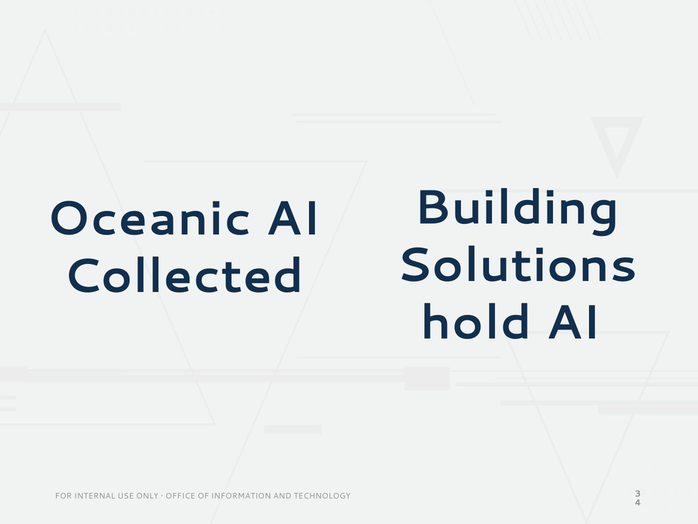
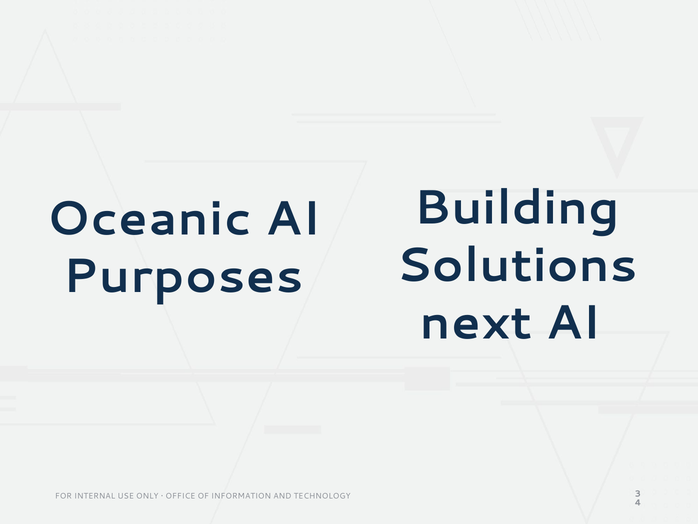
Collected: Collected -> Purposes
hold: hold -> next
